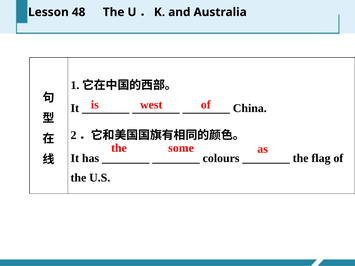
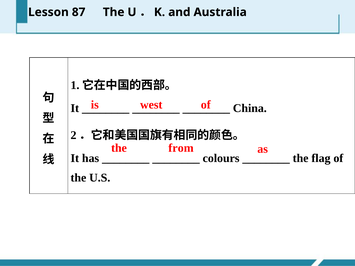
48: 48 -> 87
some: some -> from
